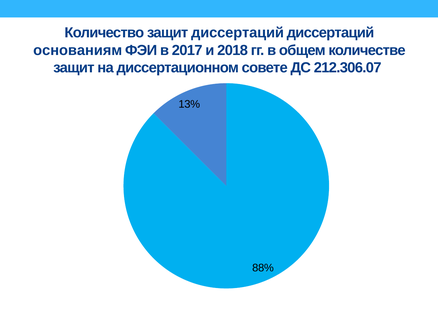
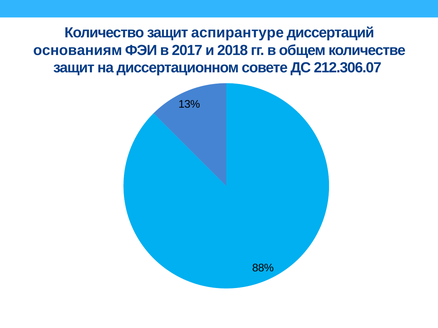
защит диссертаций: диссертаций -> аспирантуре
